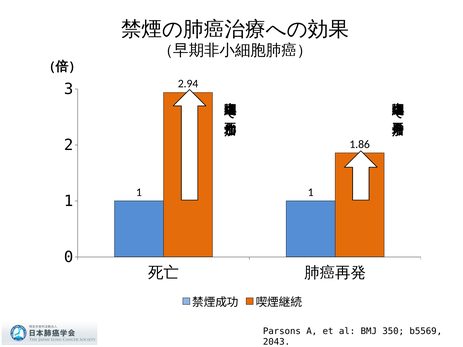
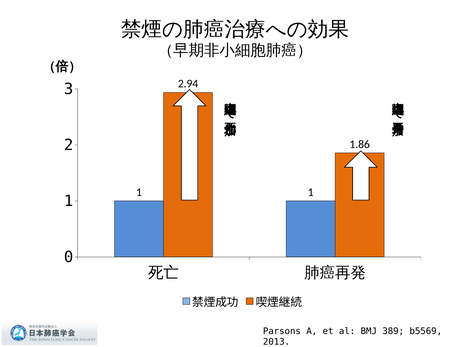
350: 350 -> 389
2043: 2043 -> 2013
